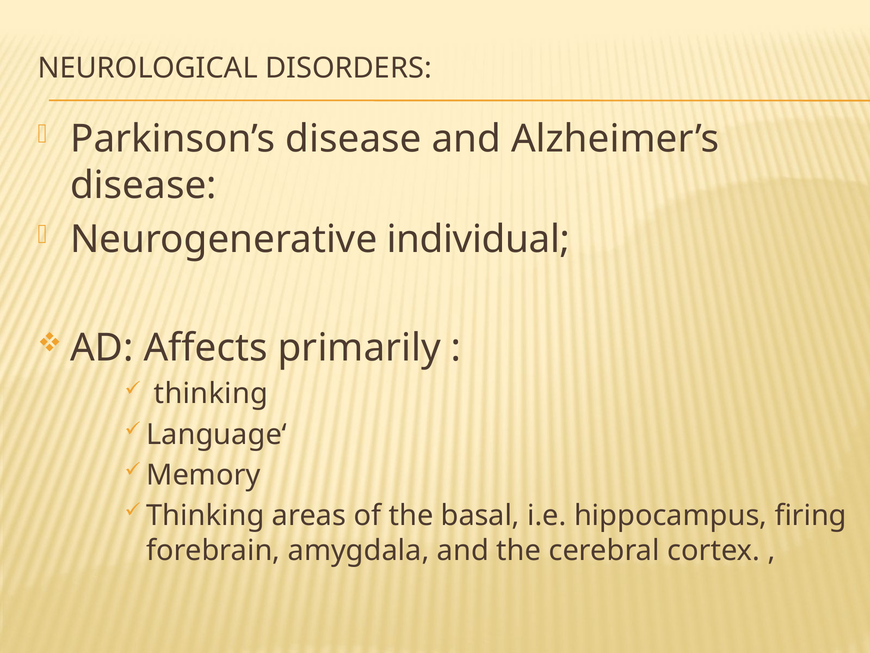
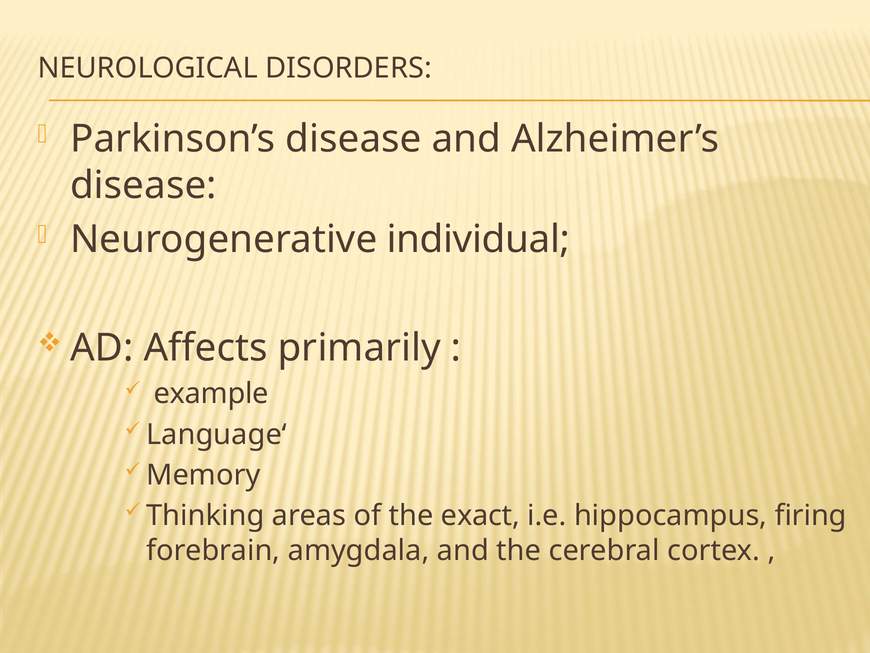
thinking at (211, 394): thinking -> example
basal: basal -> exact
